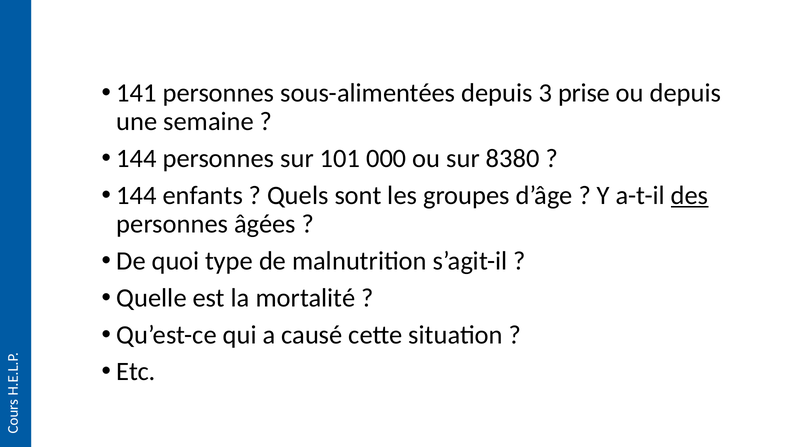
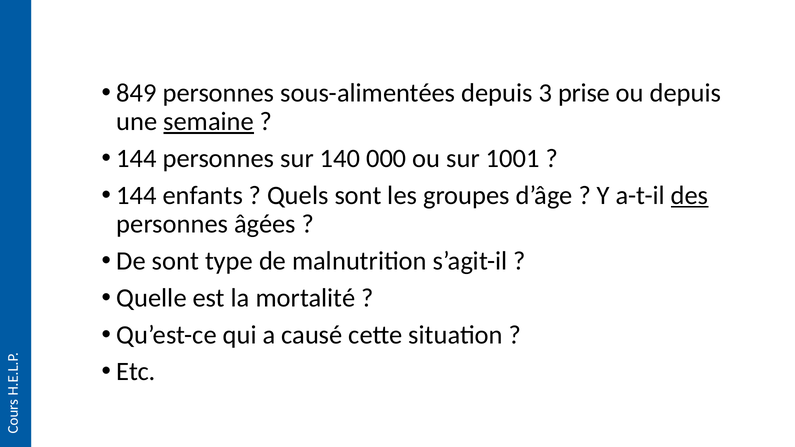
141: 141 -> 849
semaine underline: none -> present
101: 101 -> 140
8380: 8380 -> 1001
De quoi: quoi -> sont
